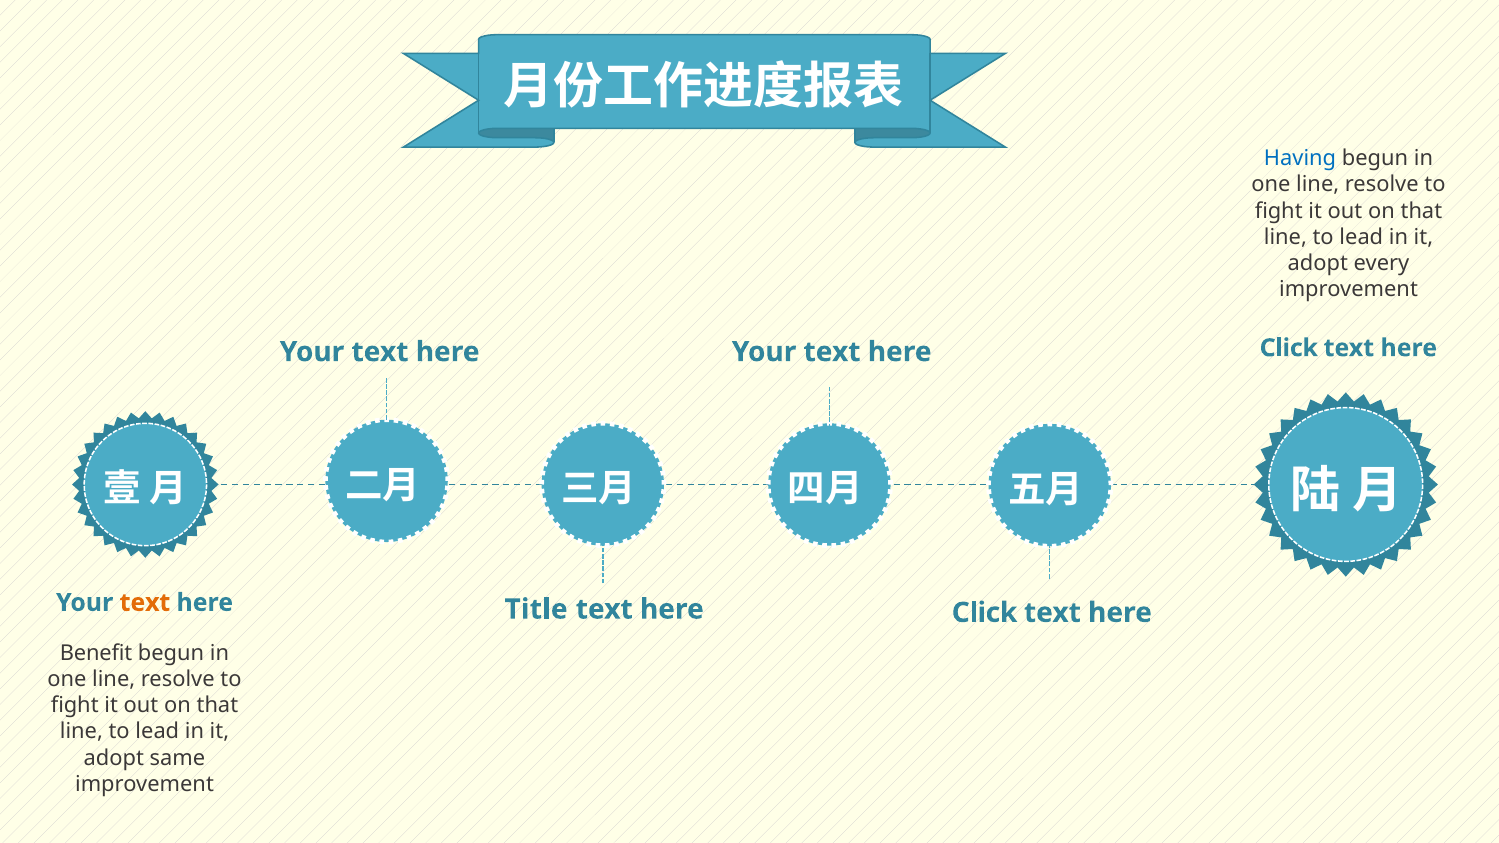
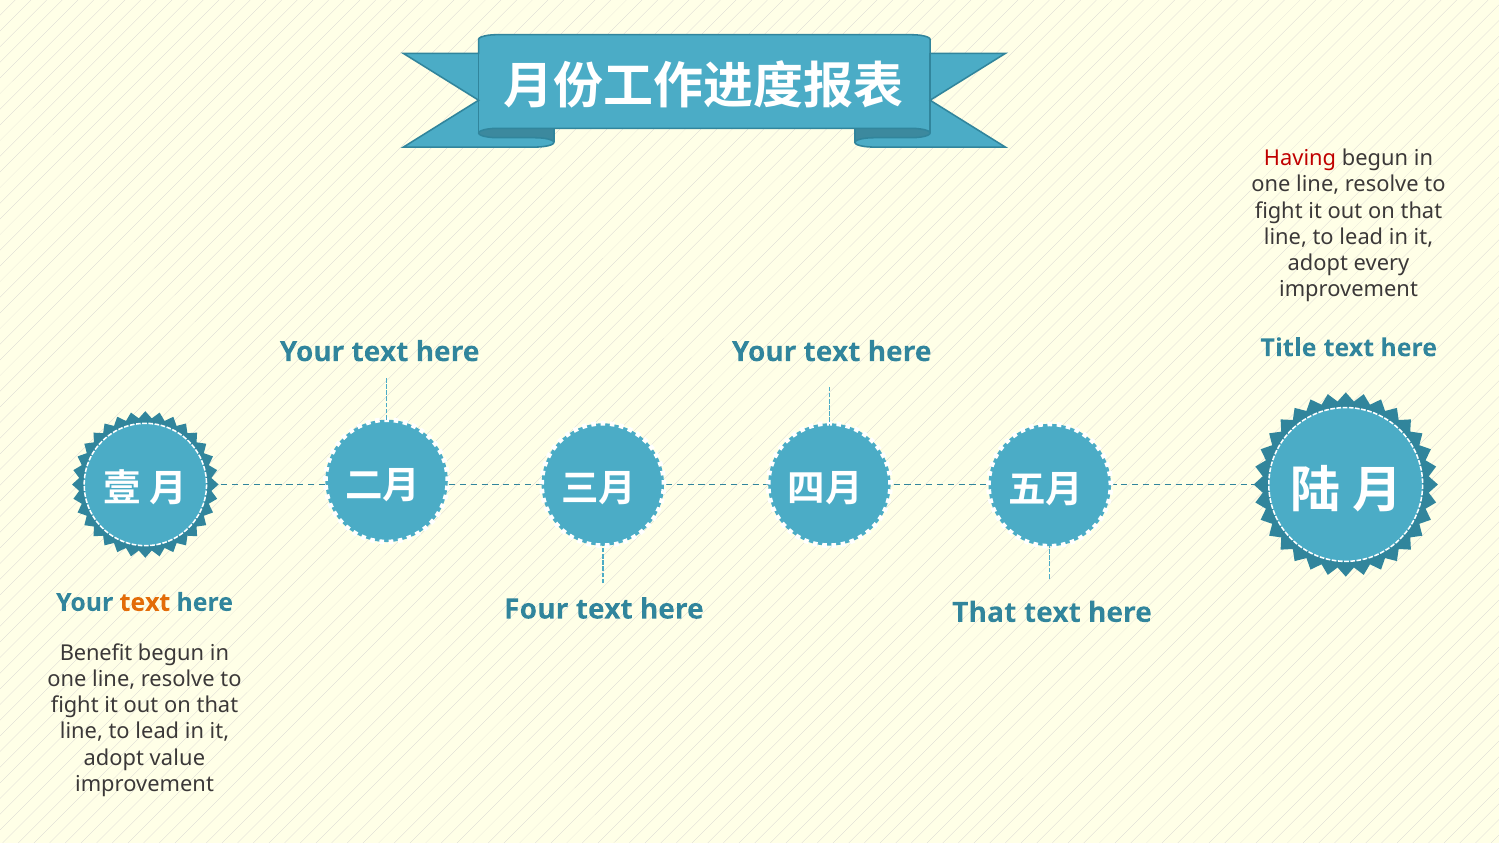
Having colour: blue -> red
Click at (1289, 348): Click -> Title
Title: Title -> Four
Click at (985, 613): Click -> That
same: same -> value
